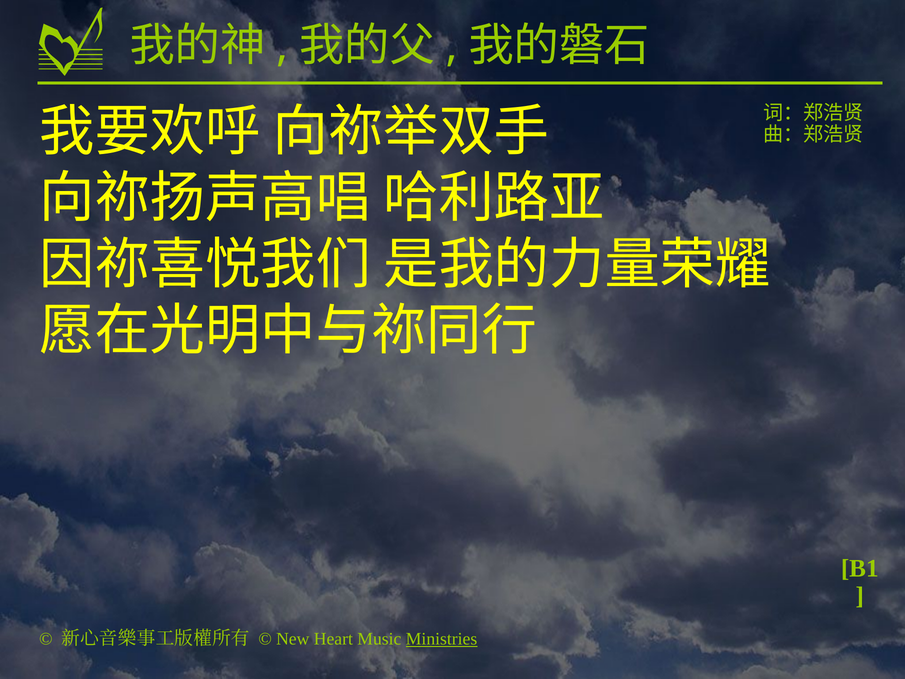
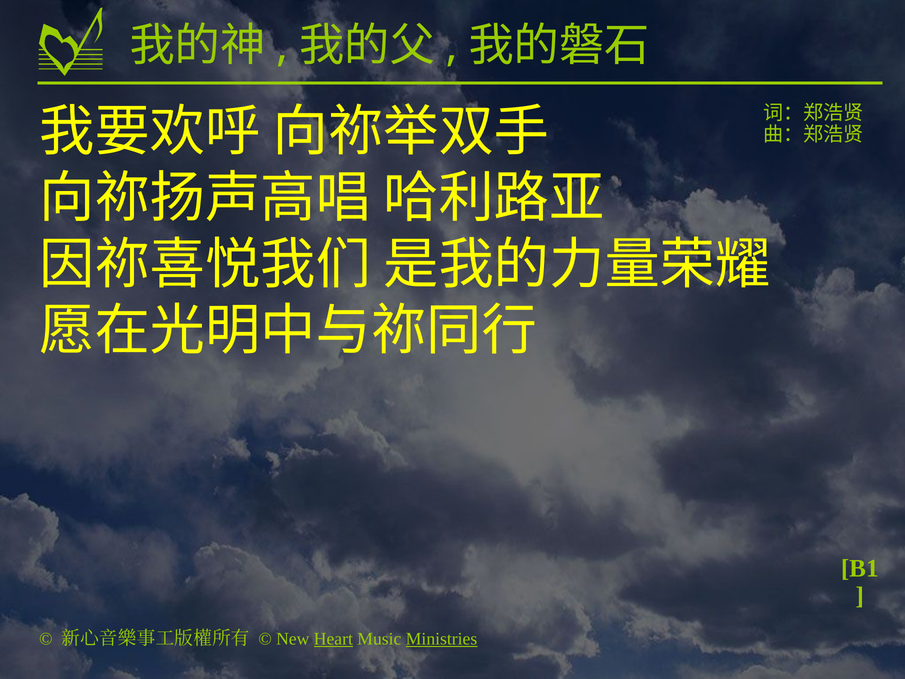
Heart underline: none -> present
